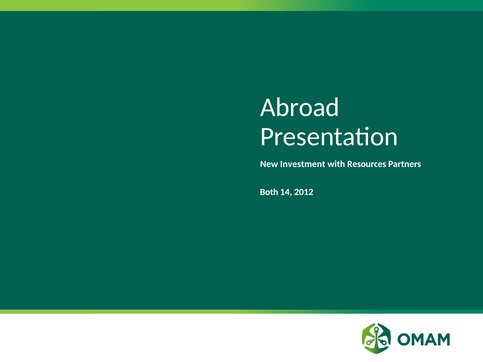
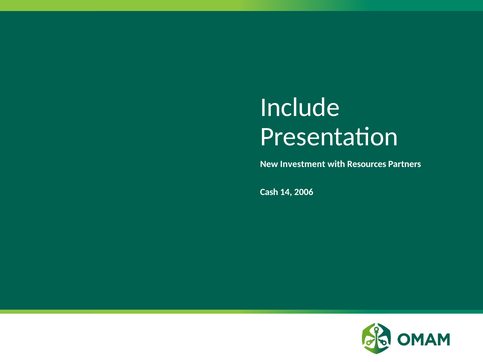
Abroad: Abroad -> Include
Both: Both -> Cash
2012: 2012 -> 2006
